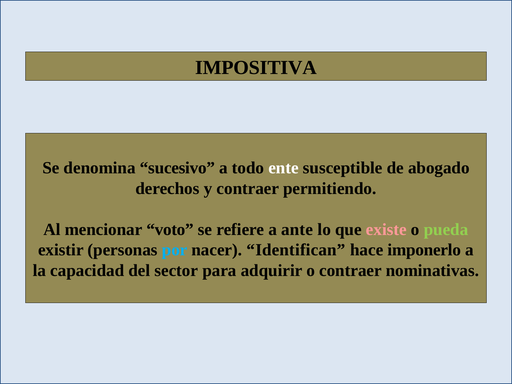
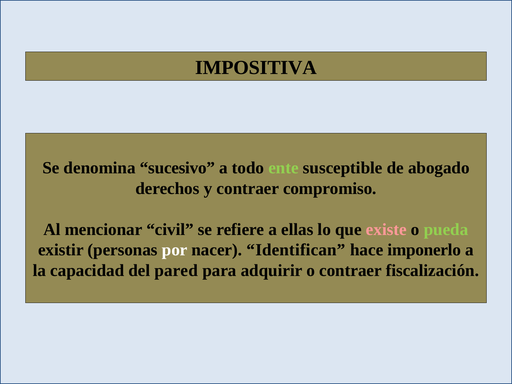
ente colour: white -> light green
permitiendo: permitiendo -> compromiso
voto: voto -> civil
ante: ante -> ellas
por colour: light blue -> white
sector: sector -> pared
nominativas: nominativas -> fiscalización
